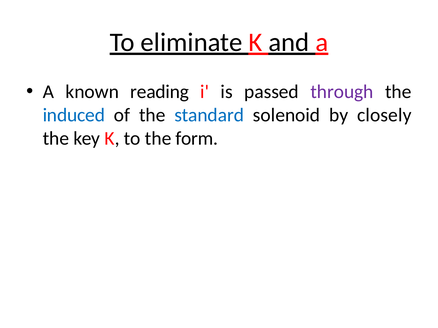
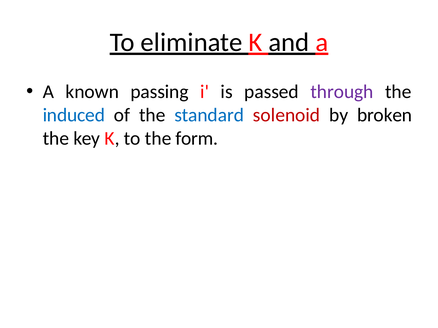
reading: reading -> passing
solenoid colour: black -> red
closely: closely -> broken
